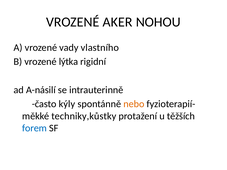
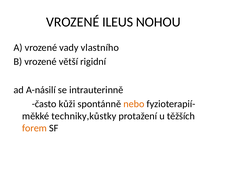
AKER: AKER -> ILEUS
lýtka: lýtka -> větší
kýly: kýly -> kůži
forem colour: blue -> orange
